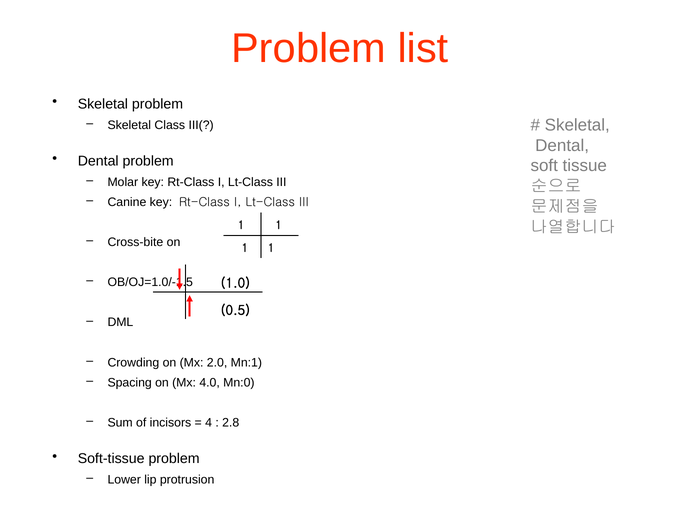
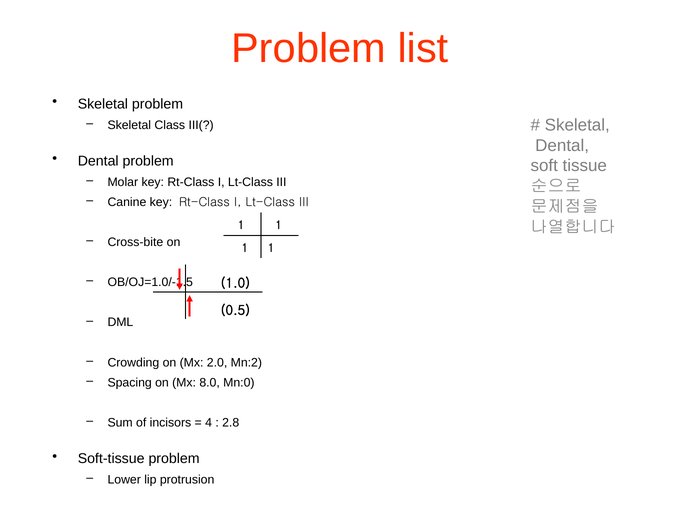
Mn:1: Mn:1 -> Mn:2
4.0: 4.0 -> 8.0
